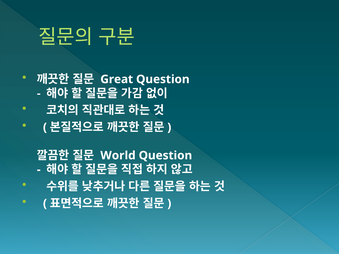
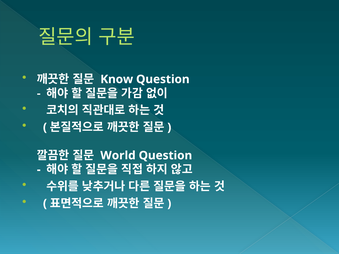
Great: Great -> Know
